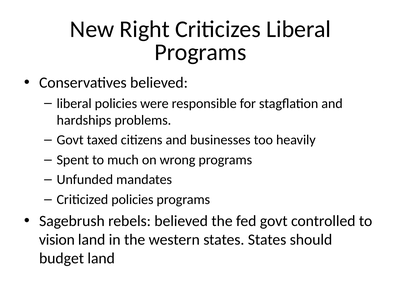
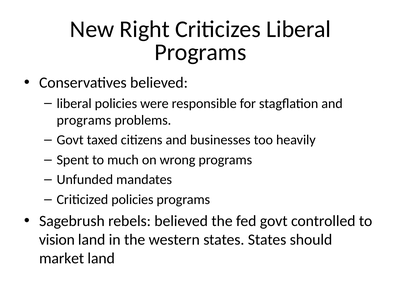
hardships at (84, 120): hardships -> programs
budget: budget -> market
